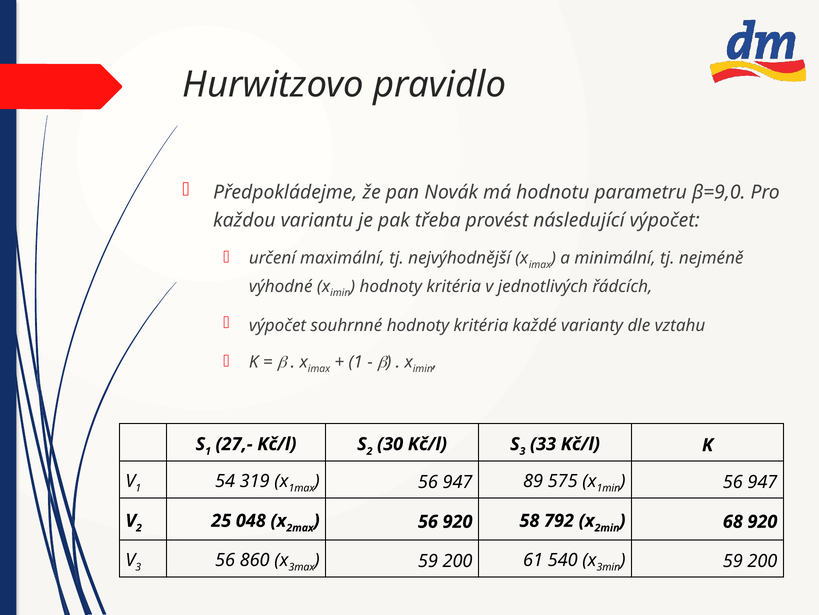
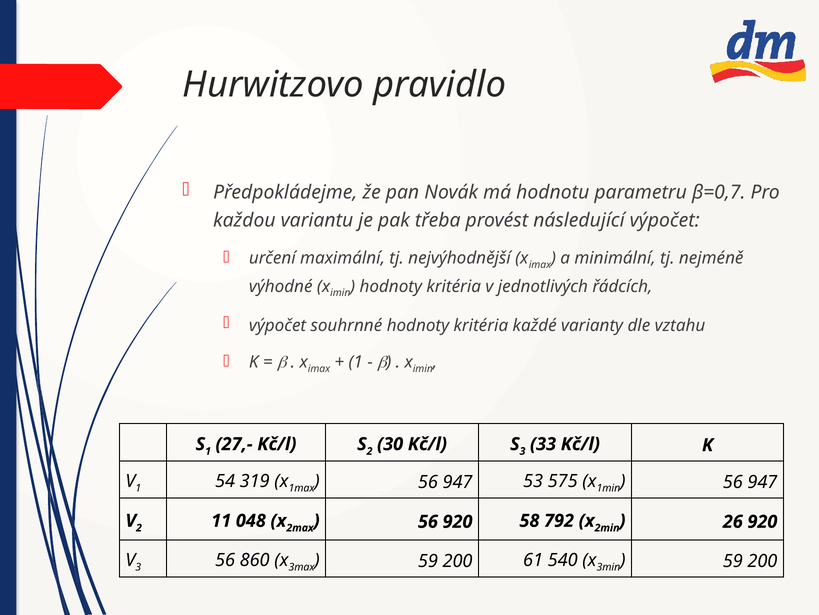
β=9,0: β=9,0 -> β=0,7
89: 89 -> 53
25: 25 -> 11
68: 68 -> 26
